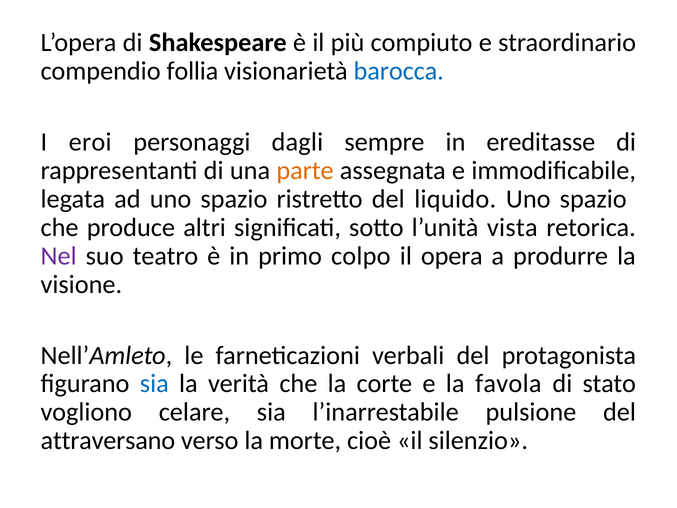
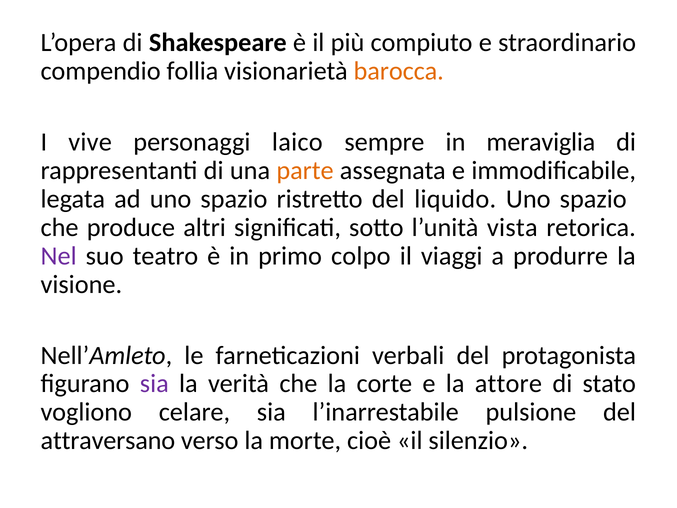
barocca colour: blue -> orange
eroi: eroi -> vive
dagli: dagli -> laico
ereditasse: ereditasse -> meraviglia
opera: opera -> viaggi
sia at (154, 384) colour: blue -> purple
favola: favola -> attore
